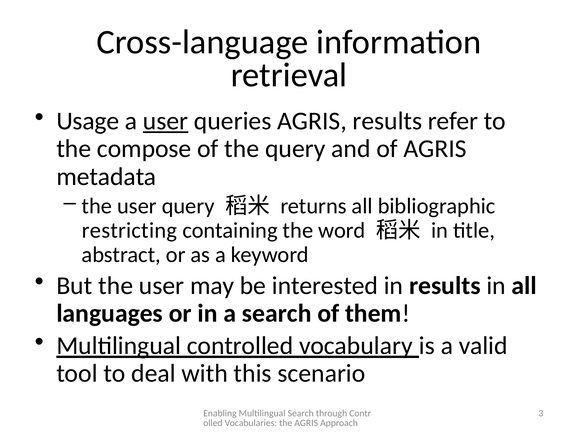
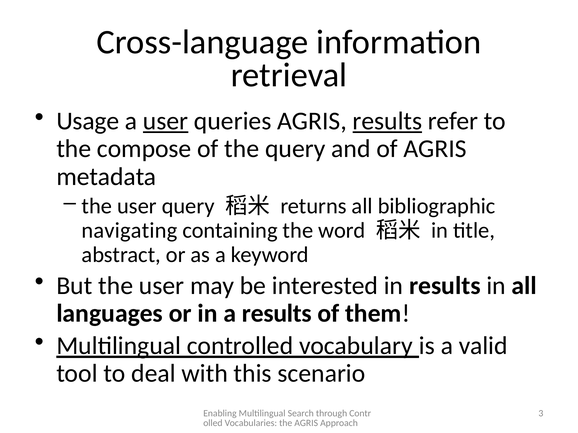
results at (387, 121) underline: none -> present
restricting: restricting -> navigating
a search: search -> results
